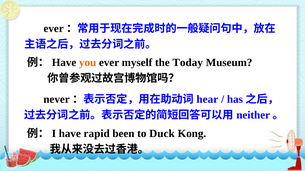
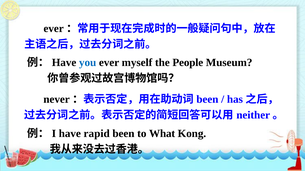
you colour: orange -> blue
Today: Today -> People
hear at (207, 100): hear -> been
Duck: Duck -> What
